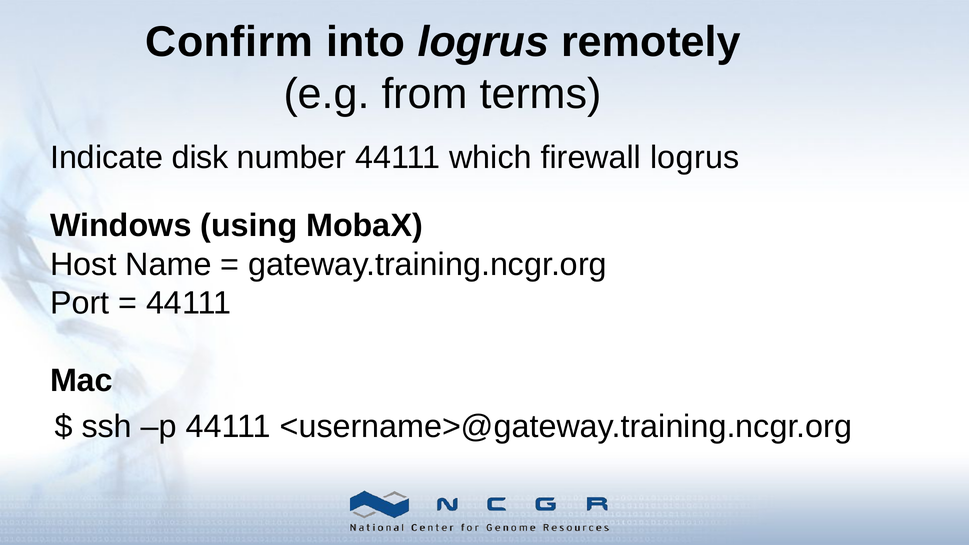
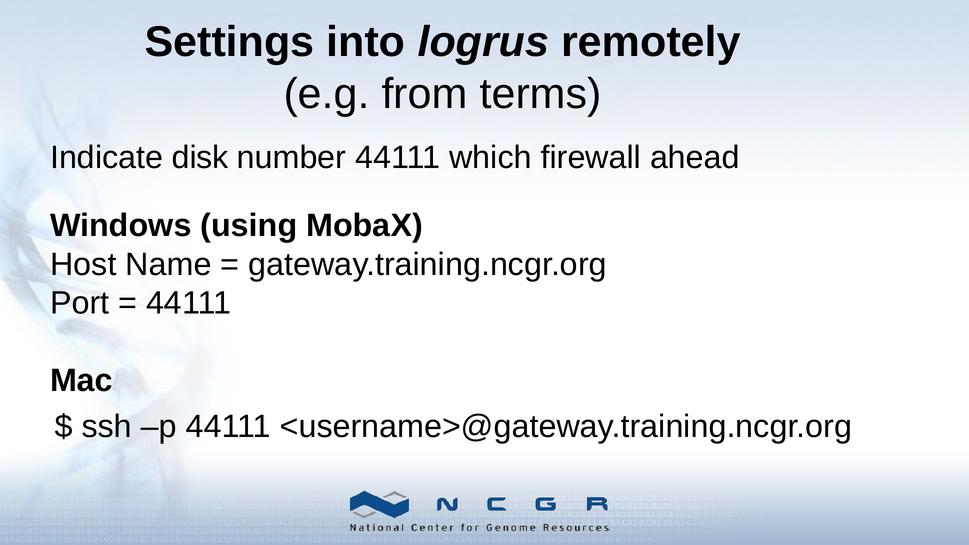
Confirm: Confirm -> Settings
firewall logrus: logrus -> ahead
